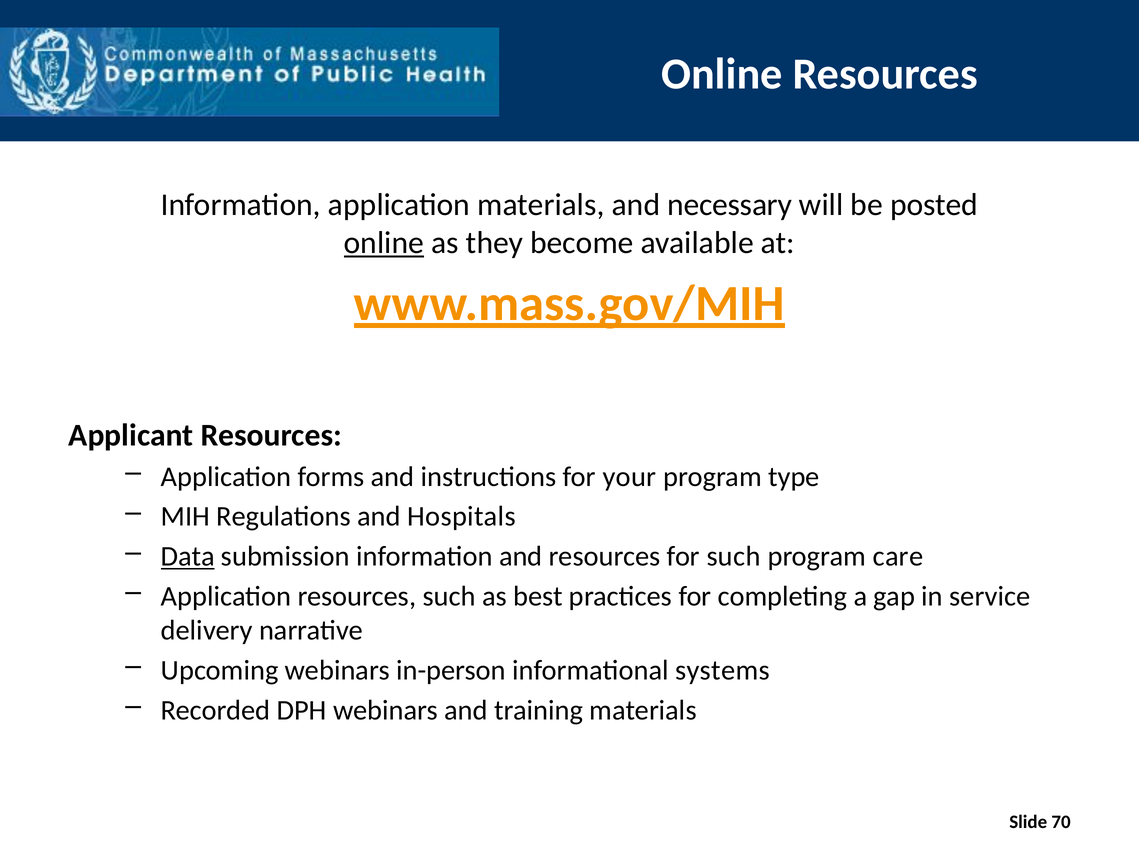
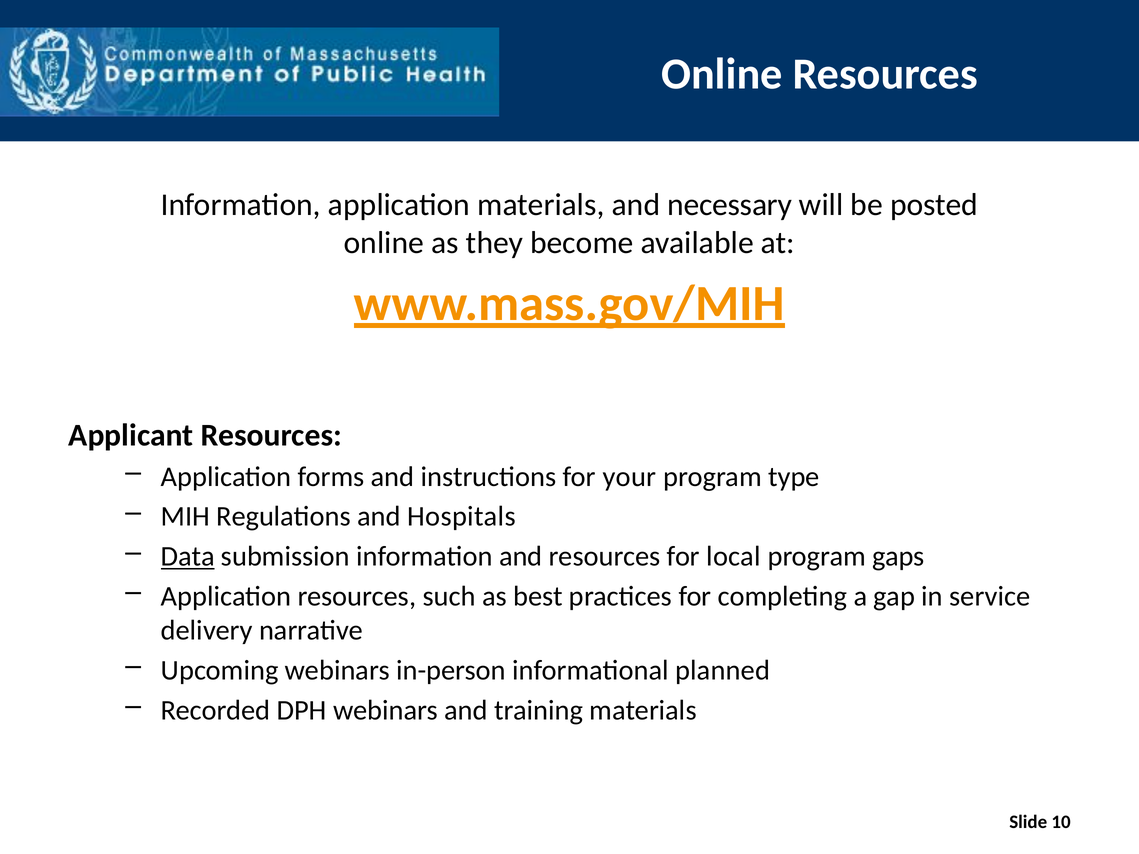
online at (384, 243) underline: present -> none
for such: such -> local
care: care -> gaps
systems: systems -> planned
70: 70 -> 10
